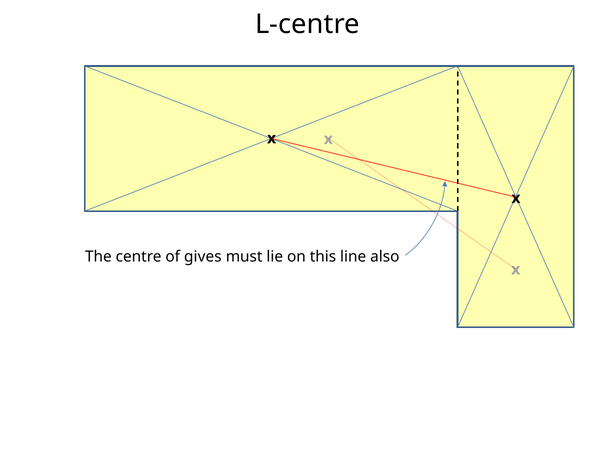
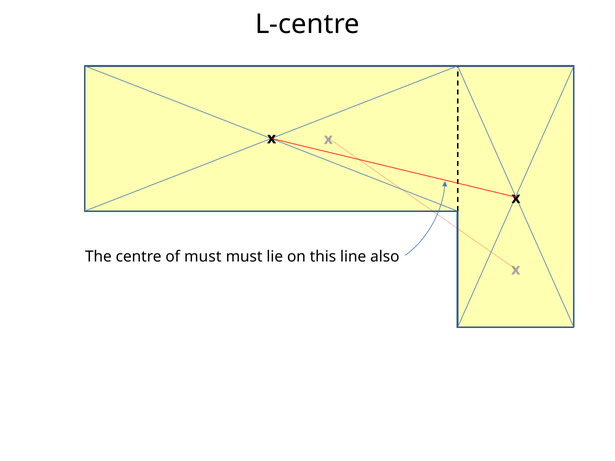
of gives: gives -> must
